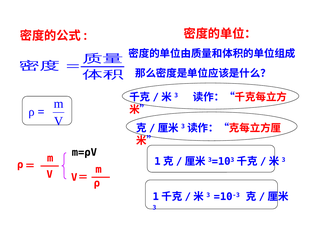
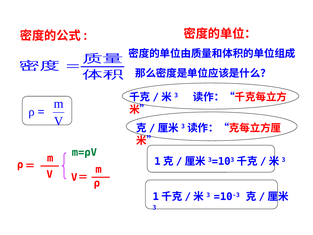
m=ρV colour: black -> green
